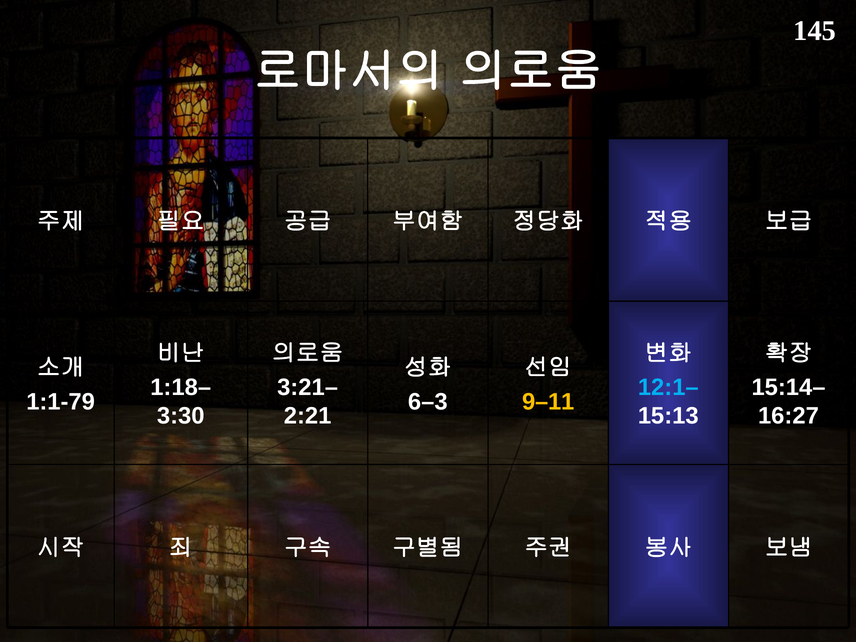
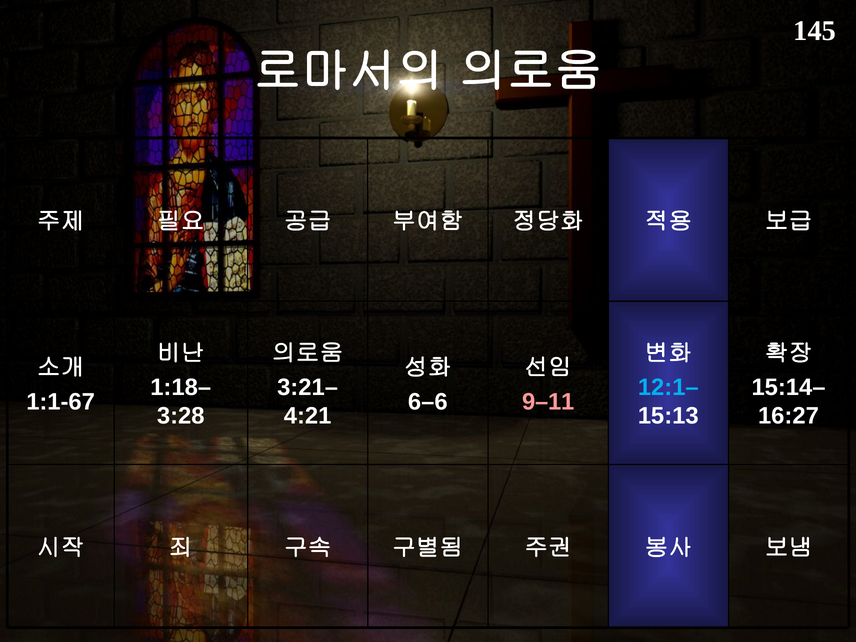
1:1-79: 1:1-79 -> 1:1-67
6–3: 6–3 -> 6–6
9–11 colour: yellow -> pink
3:30: 3:30 -> 3:28
2:21: 2:21 -> 4:21
